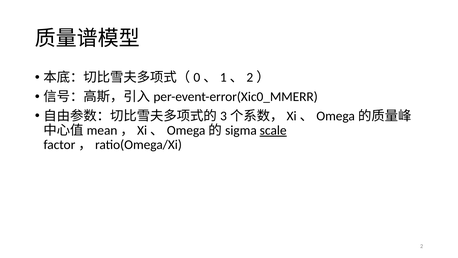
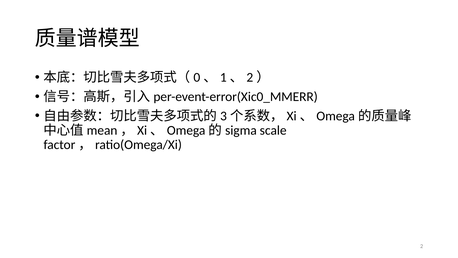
scale underline: present -> none
